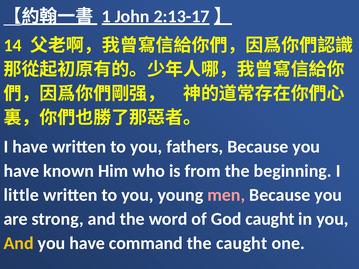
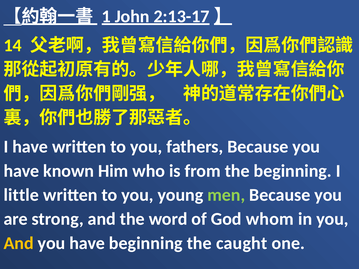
men colour: pink -> light green
God caught: caught -> whom
have command: command -> beginning
